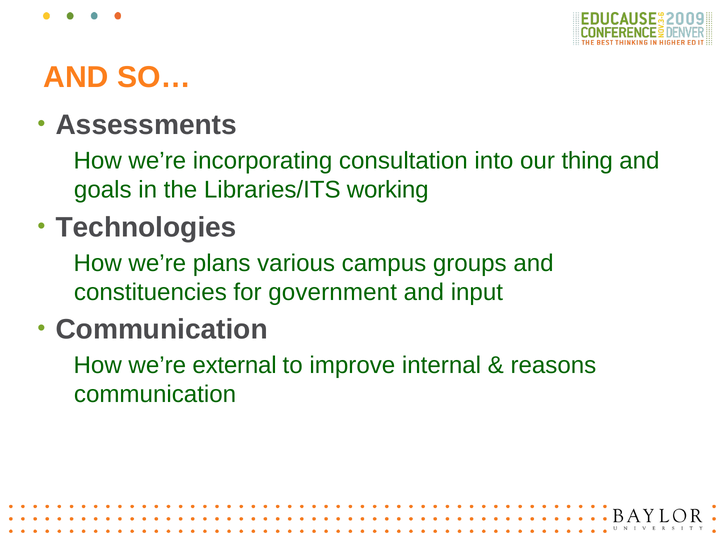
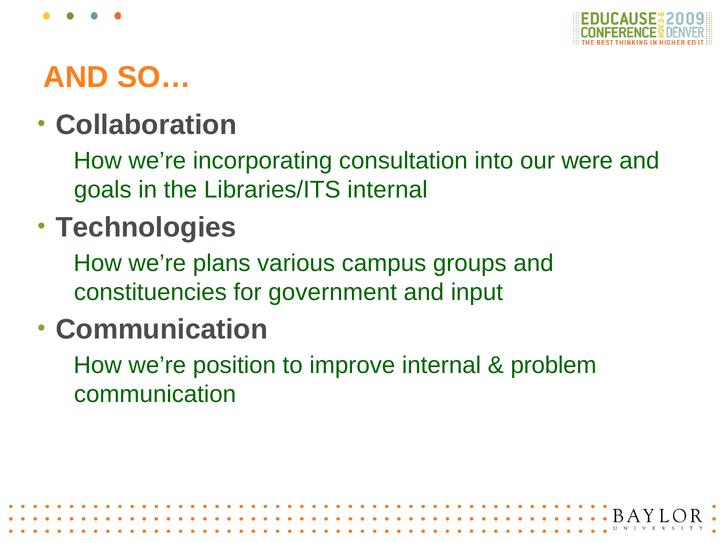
Assessments: Assessments -> Collaboration
thing: thing -> were
Libraries/ITS working: working -> internal
external: external -> position
reasons: reasons -> problem
